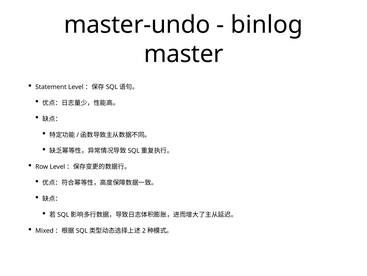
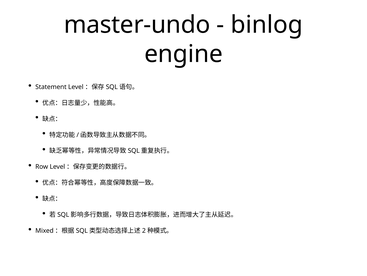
master: master -> engine
